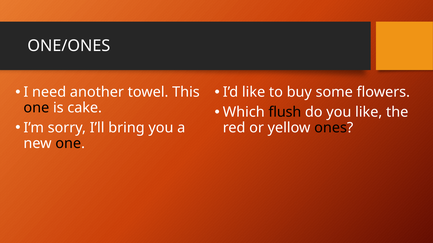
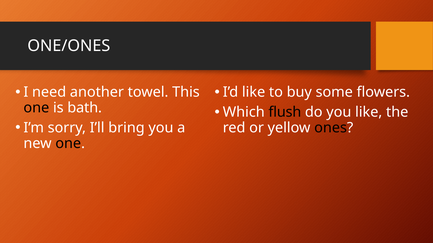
cake: cake -> bath
